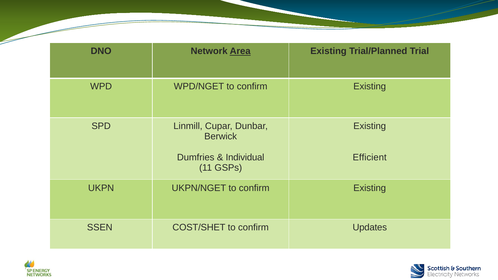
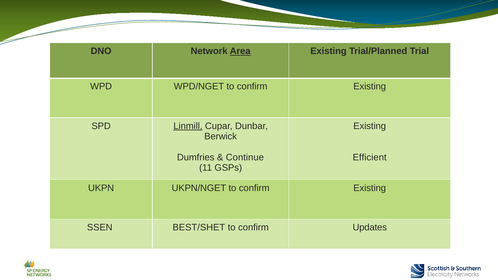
Linmill underline: none -> present
Individual: Individual -> Continue
COST/SHET: COST/SHET -> BEST/SHET
